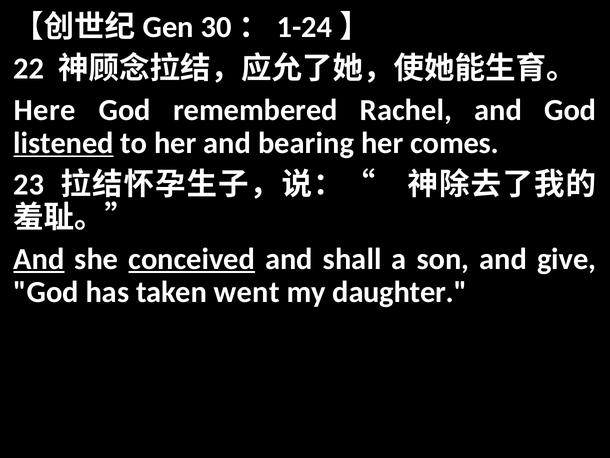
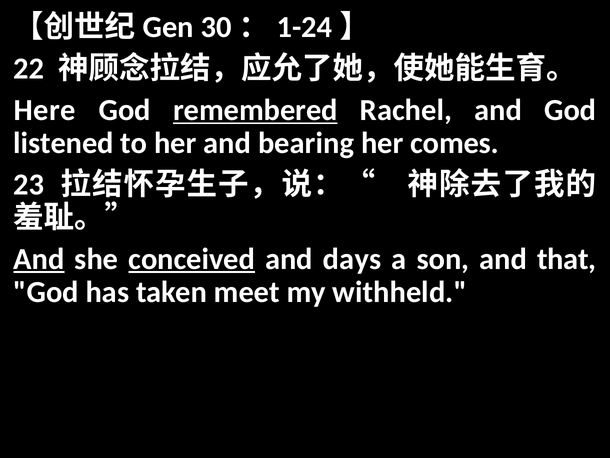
remembered underline: none -> present
listened underline: present -> none
shall: shall -> days
give: give -> that
went: went -> meet
daughter: daughter -> withheld
